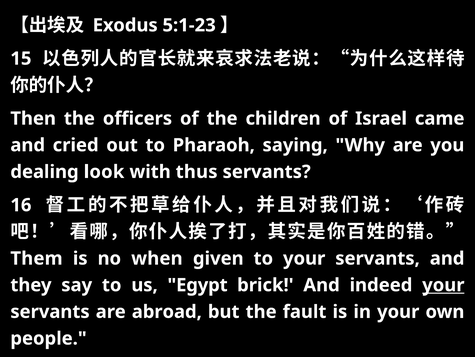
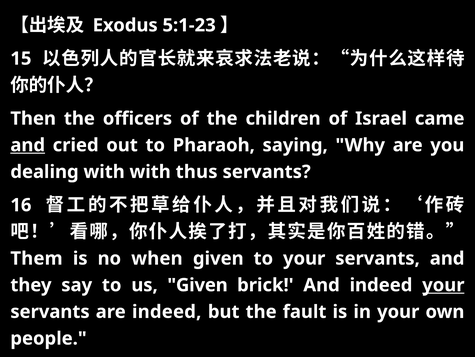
and at (28, 145) underline: none -> present
dealing look: look -> with
us Egypt: Egypt -> Given
are abroad: abroad -> indeed
